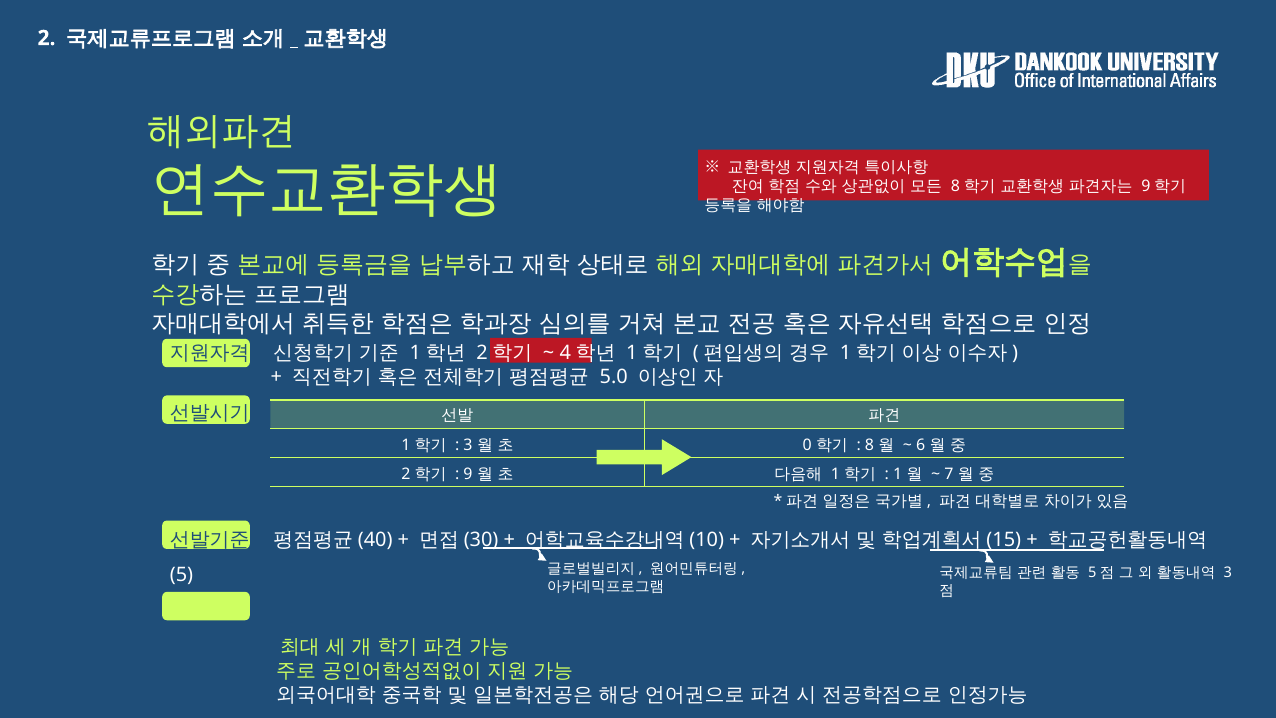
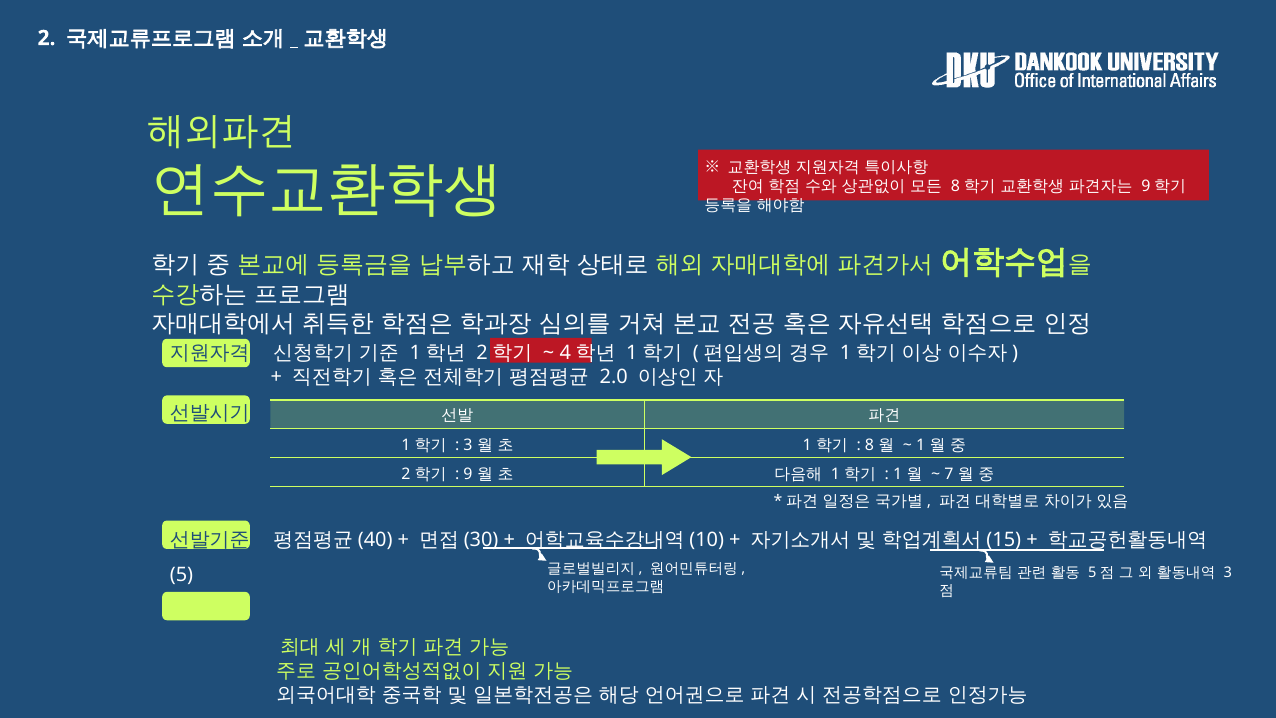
5.0: 5.0 -> 2.0
0 at (807, 445): 0 -> 1
6 at (921, 445): 6 -> 1
